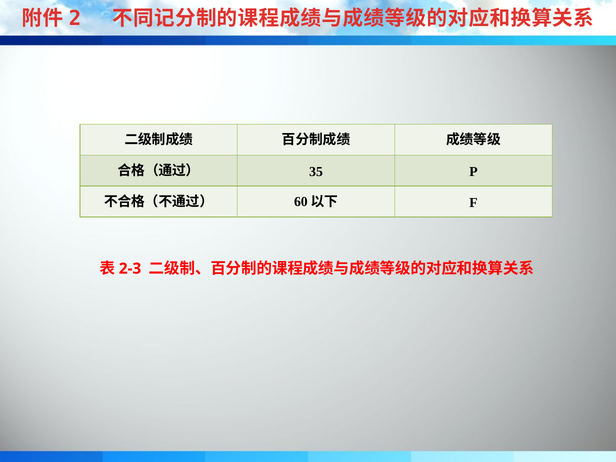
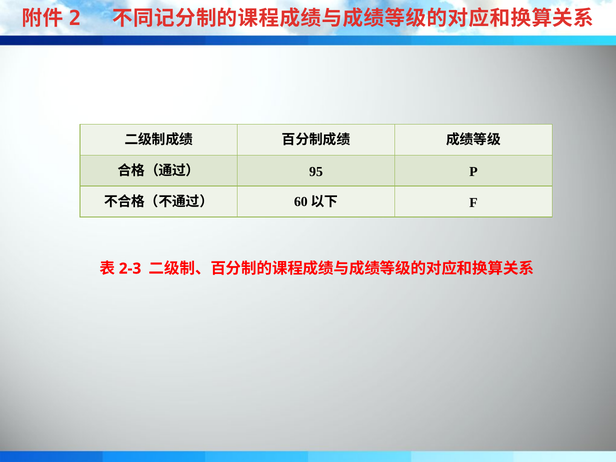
35: 35 -> 95
